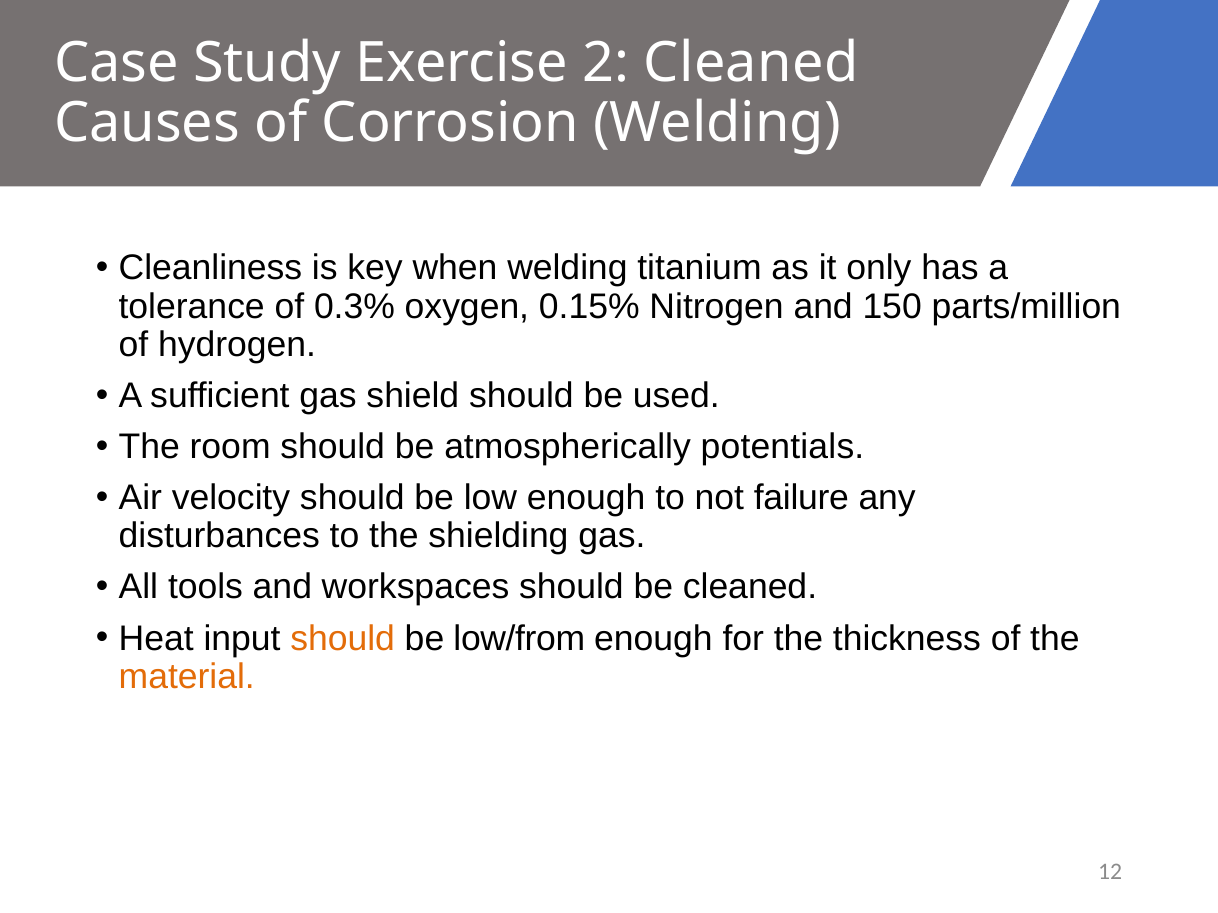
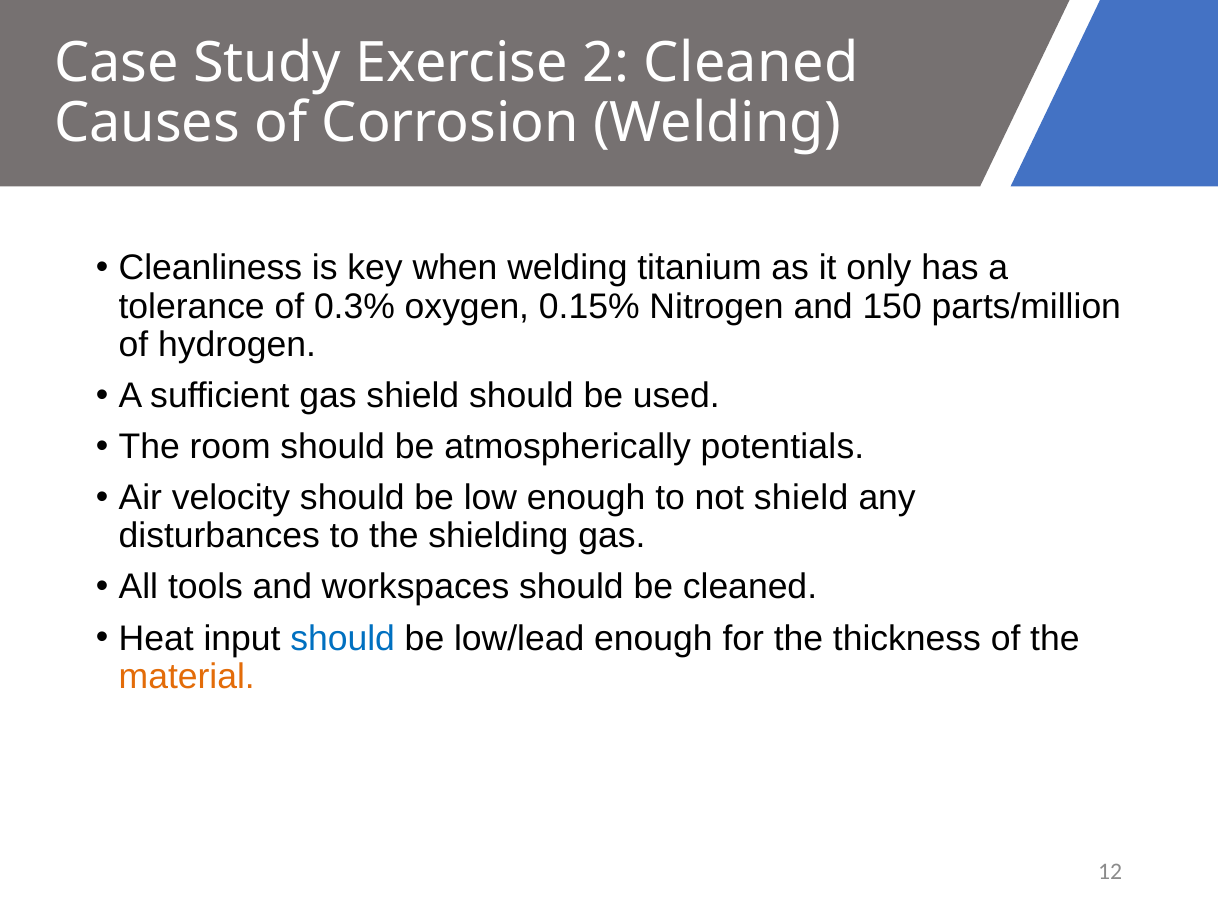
not failure: failure -> shield
should at (343, 639) colour: orange -> blue
low/from: low/from -> low/lead
